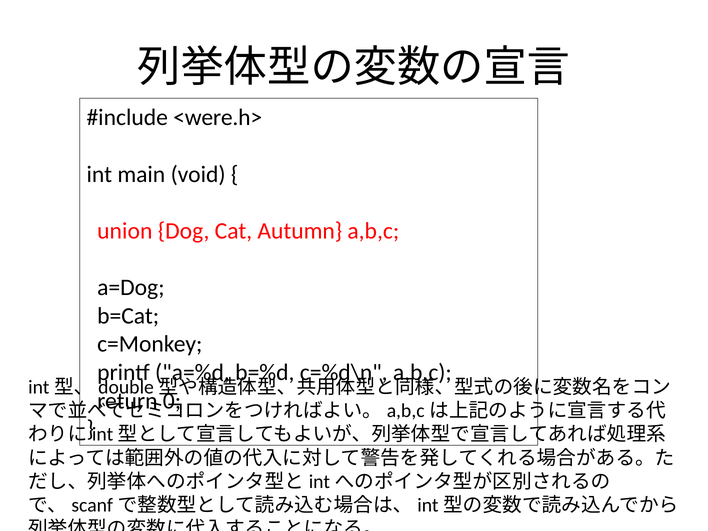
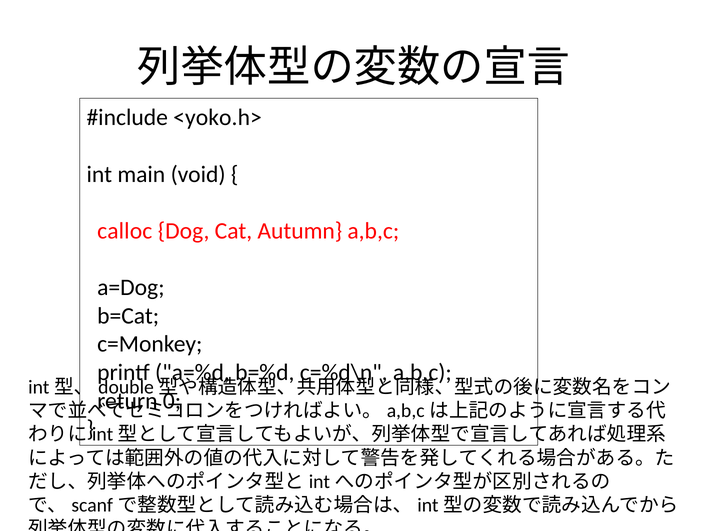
<were.h>: <were.h> -> <yoko.h>
union: union -> calloc
